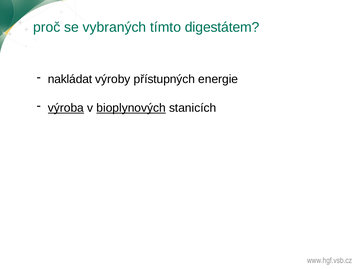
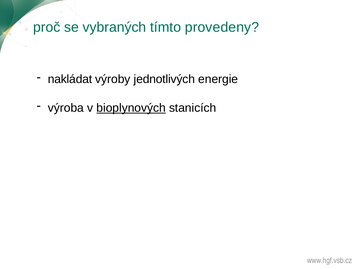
digestátem: digestátem -> provedeny
přístupných: přístupných -> jednotlivých
výroba underline: present -> none
